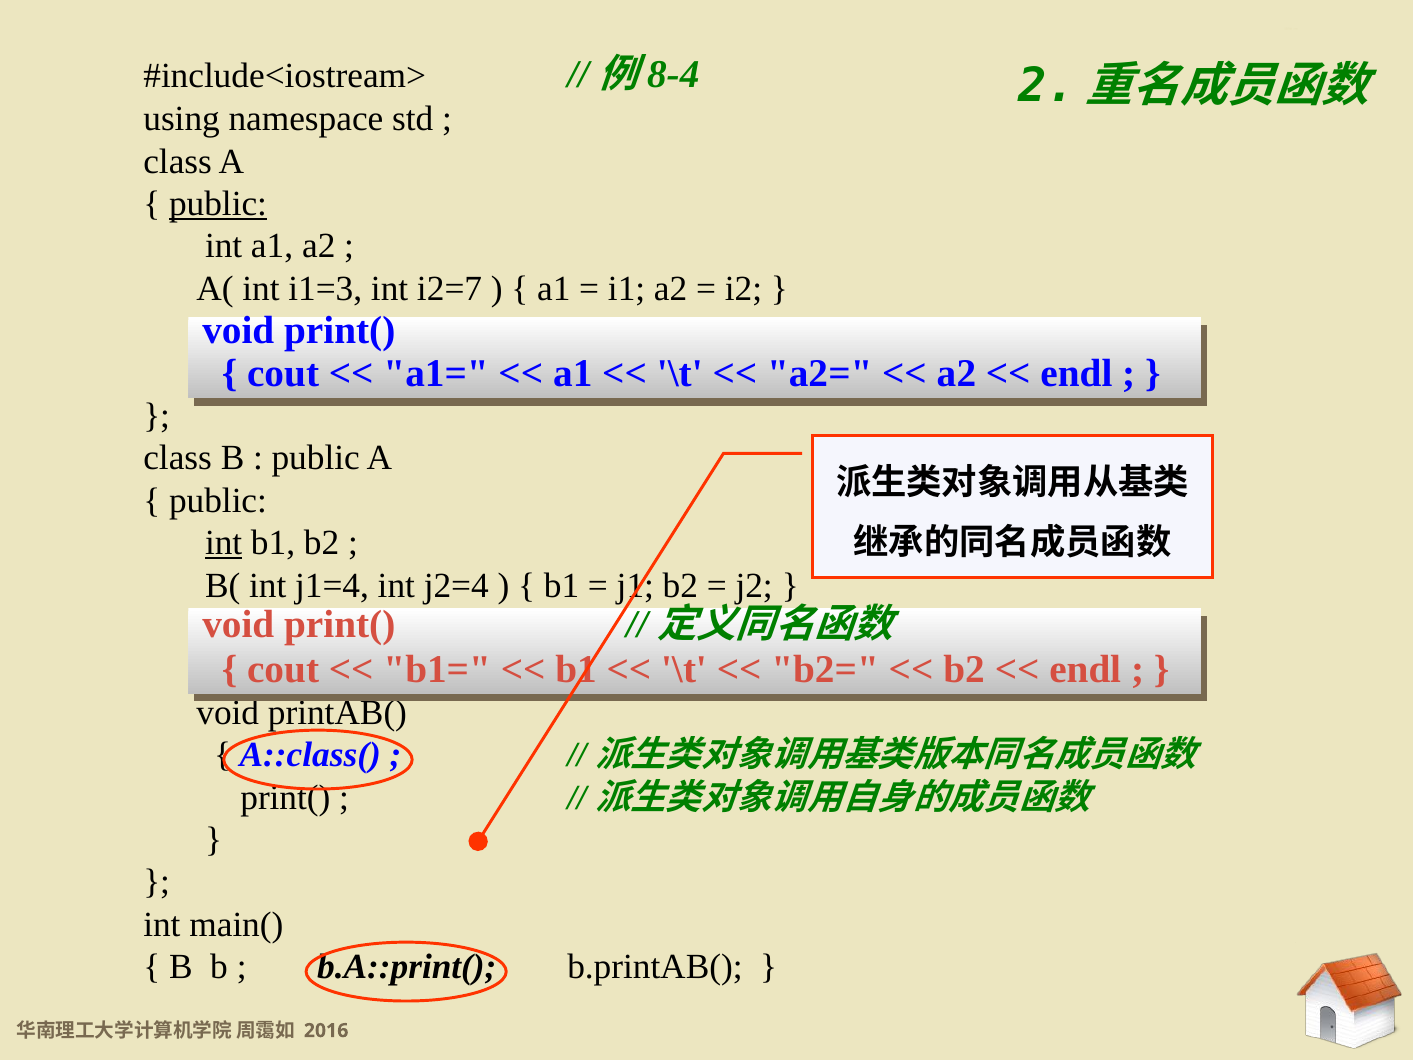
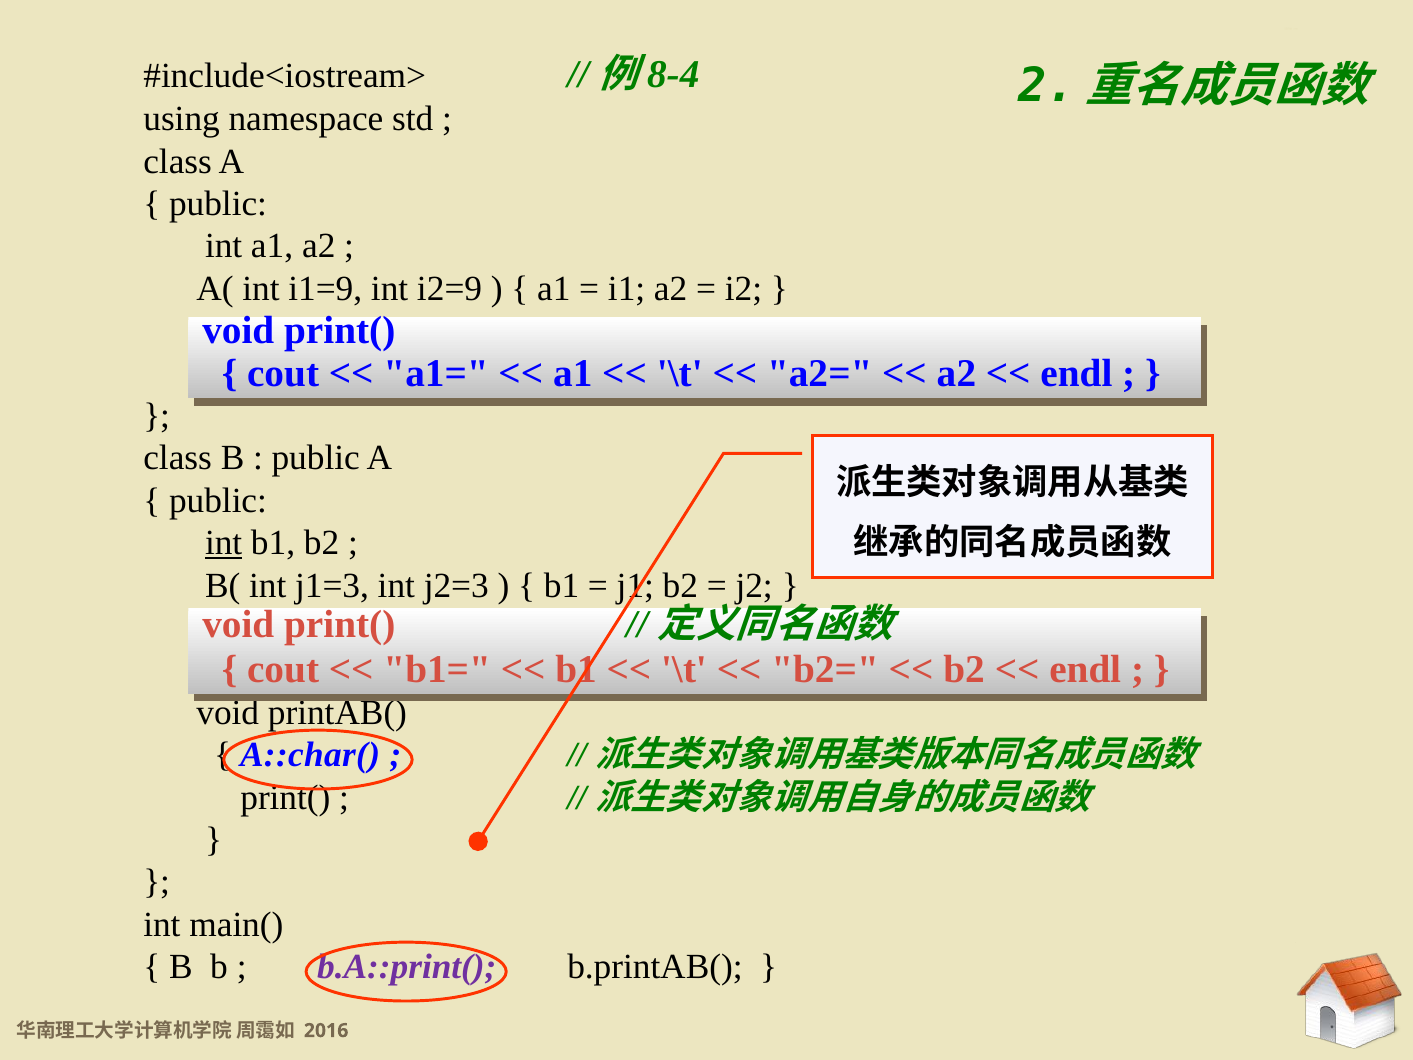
public at (218, 204) underline: present -> none
i1=3: i1=3 -> i1=9
i2=7: i2=7 -> i2=9
j1=4: j1=4 -> j1=3
j2=4: j2=4 -> j2=3
A::class(: A::class( -> A::char(
b.A::print( colour: black -> purple
